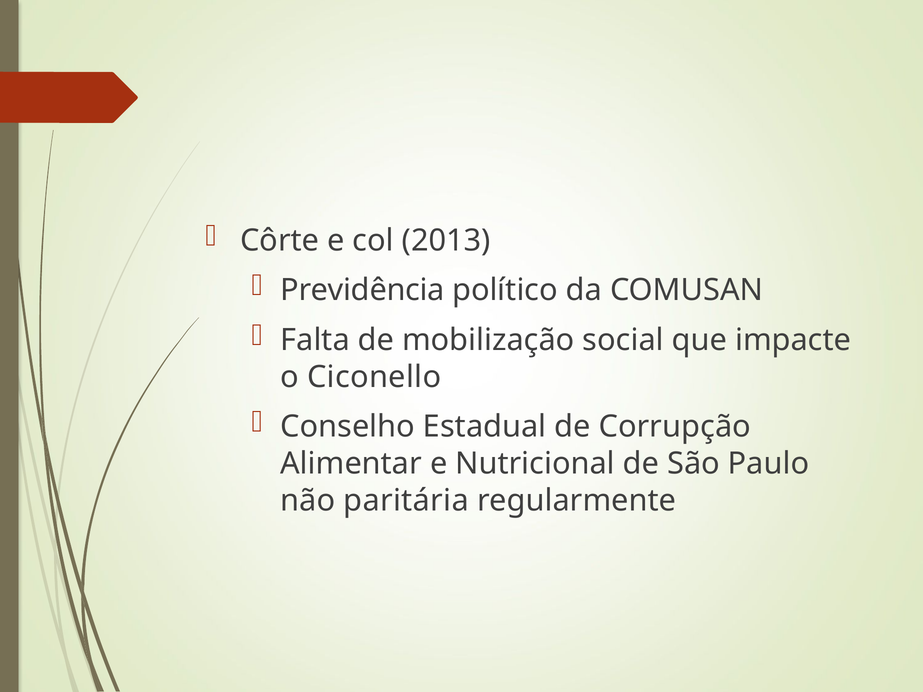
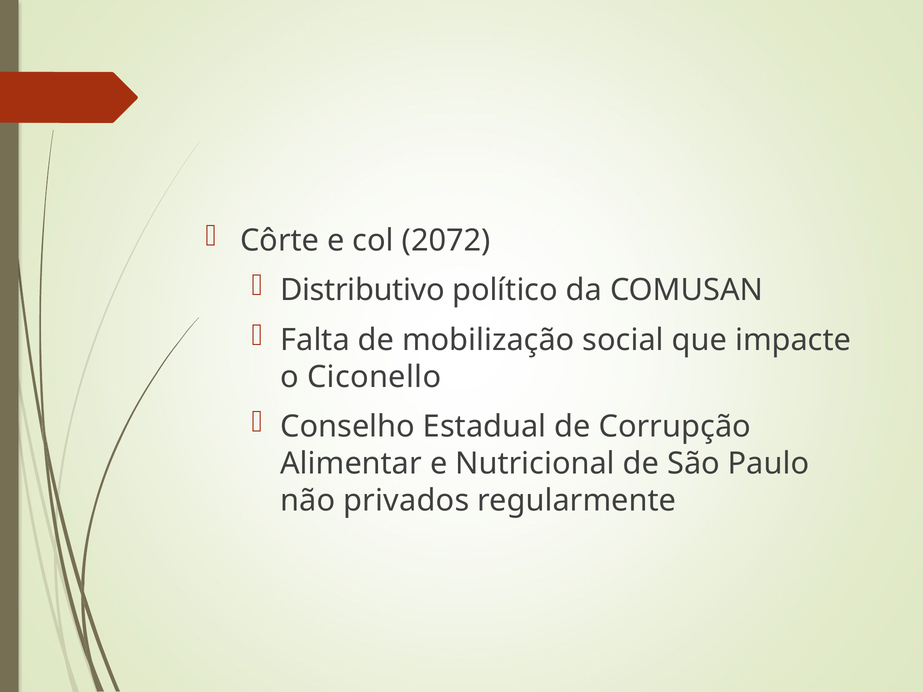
2013: 2013 -> 2072
Previdência: Previdência -> Distributivo
paritária: paritária -> privados
